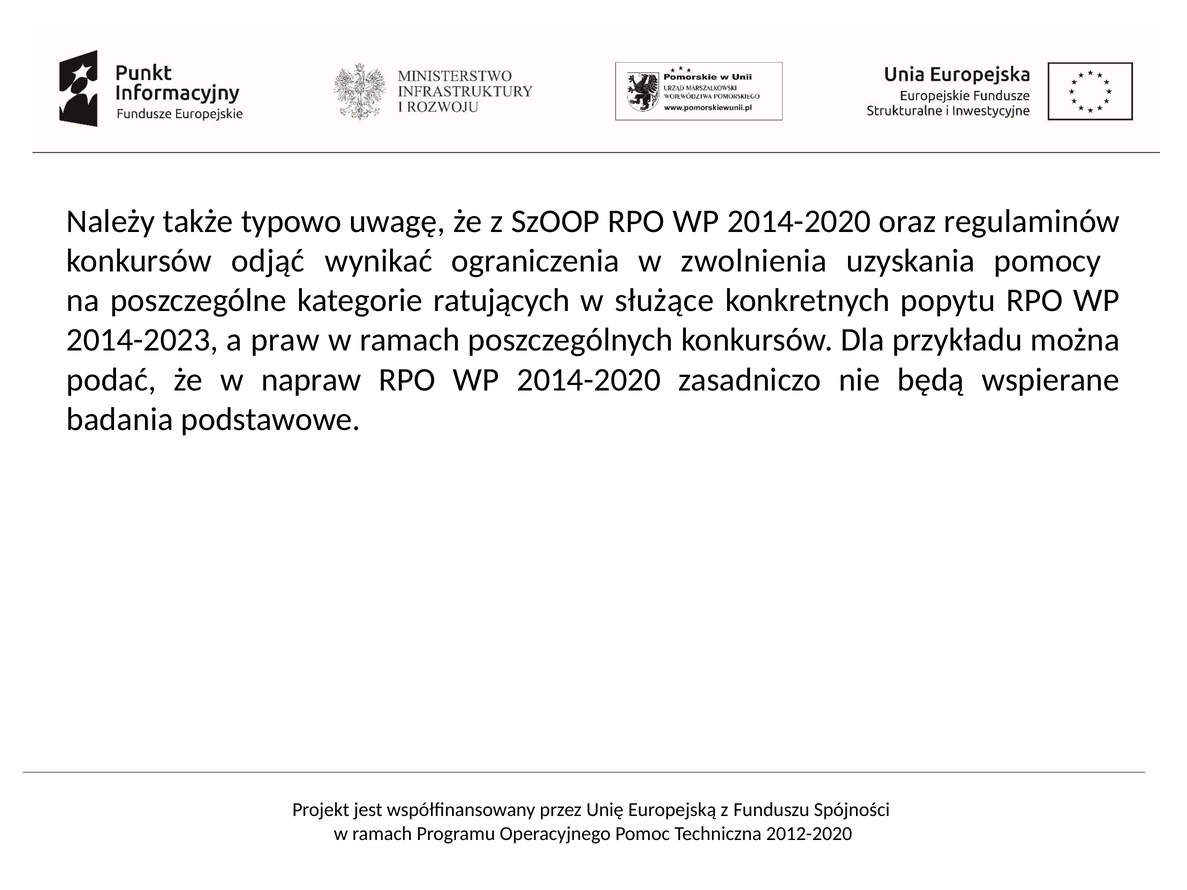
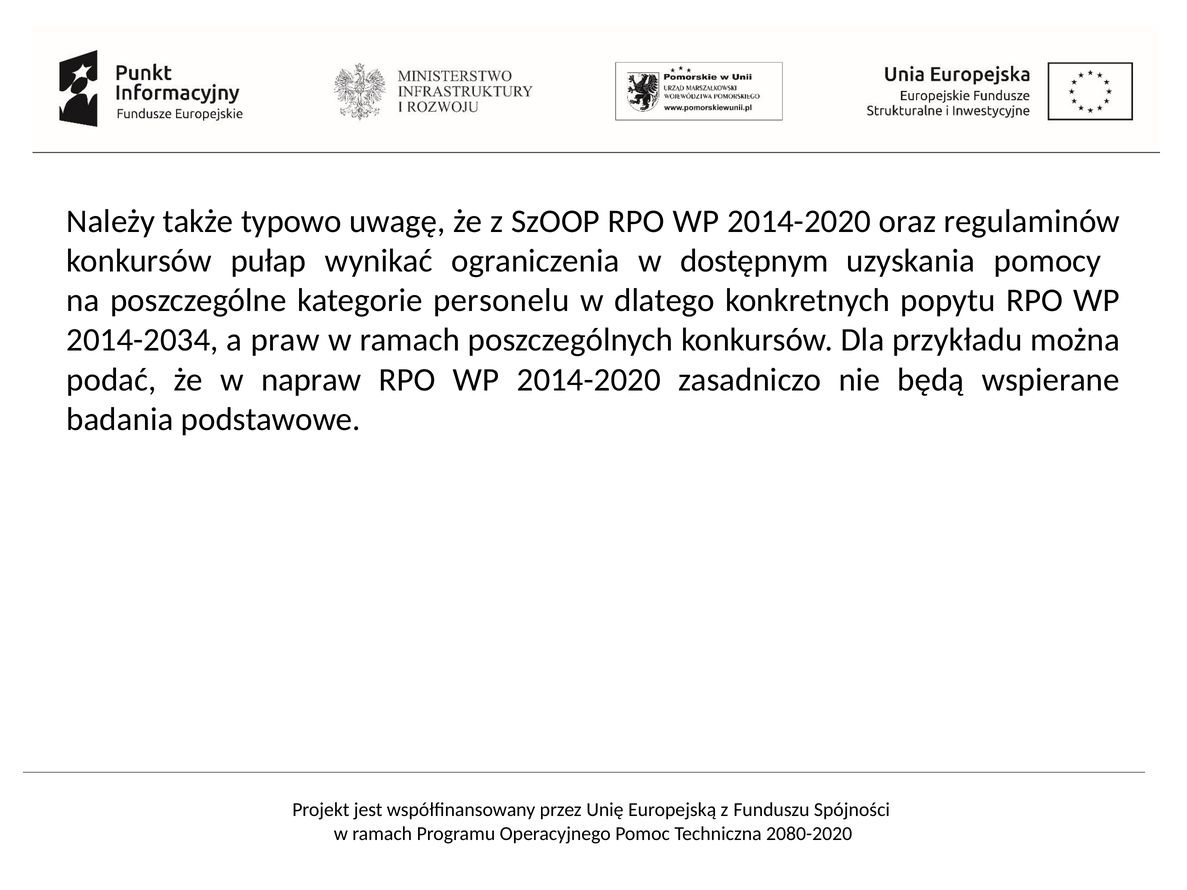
odjąć: odjąć -> pułap
zwolnienia: zwolnienia -> dostępnym
ratujących: ratujących -> personelu
służące: służące -> dlatego
2014-2023: 2014-2023 -> 2014-2034
2012-2020: 2012-2020 -> 2080-2020
